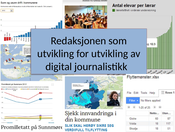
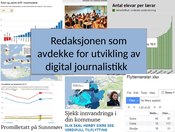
utvikling at (56, 53): utvikling -> avdekke
